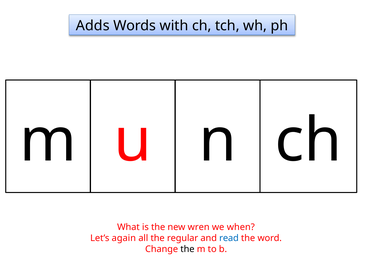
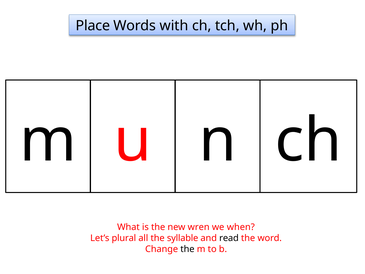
Adds: Adds -> Place
again: again -> plural
regular: regular -> syllable
read colour: blue -> black
